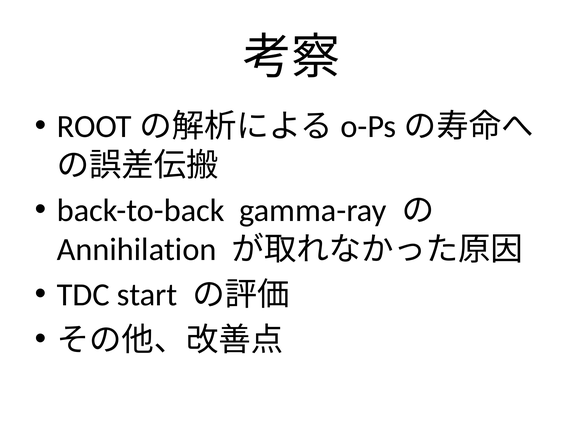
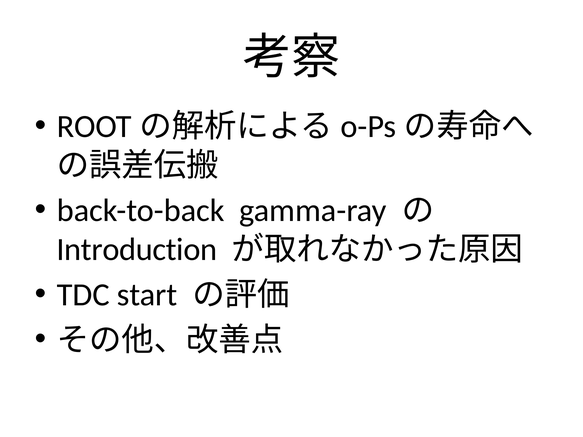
Annihilation: Annihilation -> Introduction
